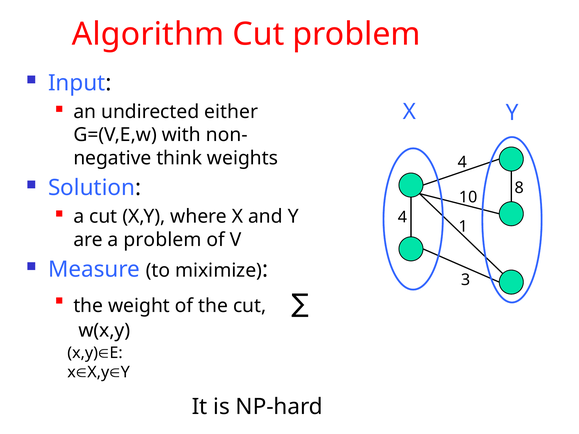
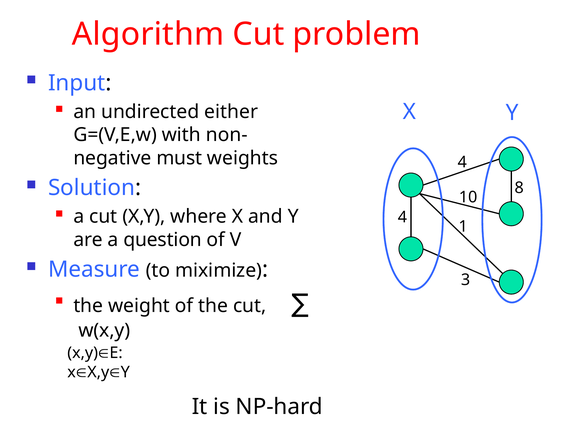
think: think -> must
a problem: problem -> question
